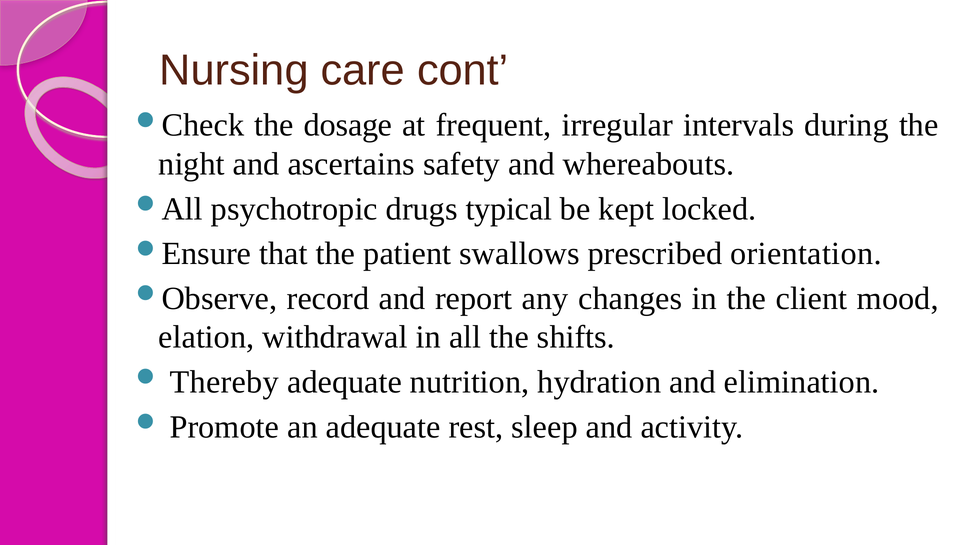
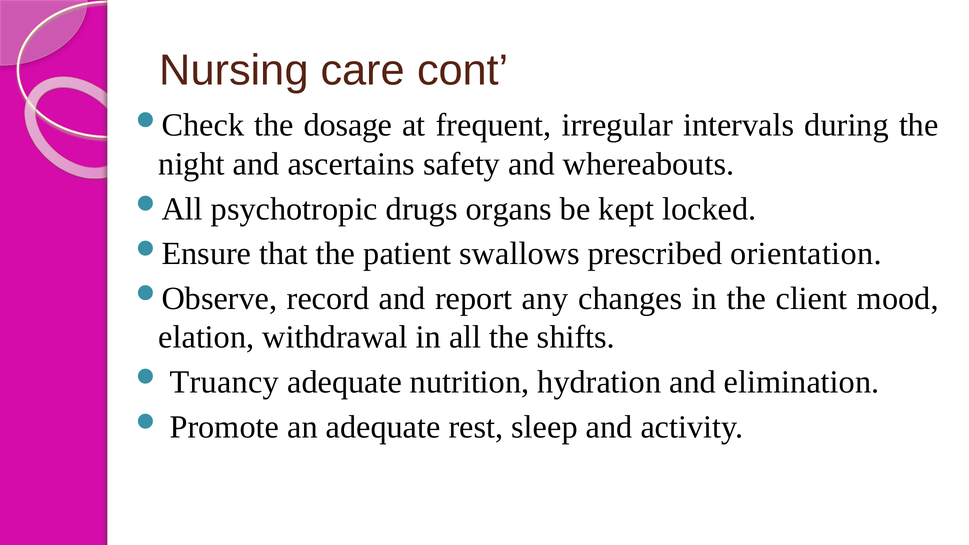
typical: typical -> organs
Thereby: Thereby -> Truancy
